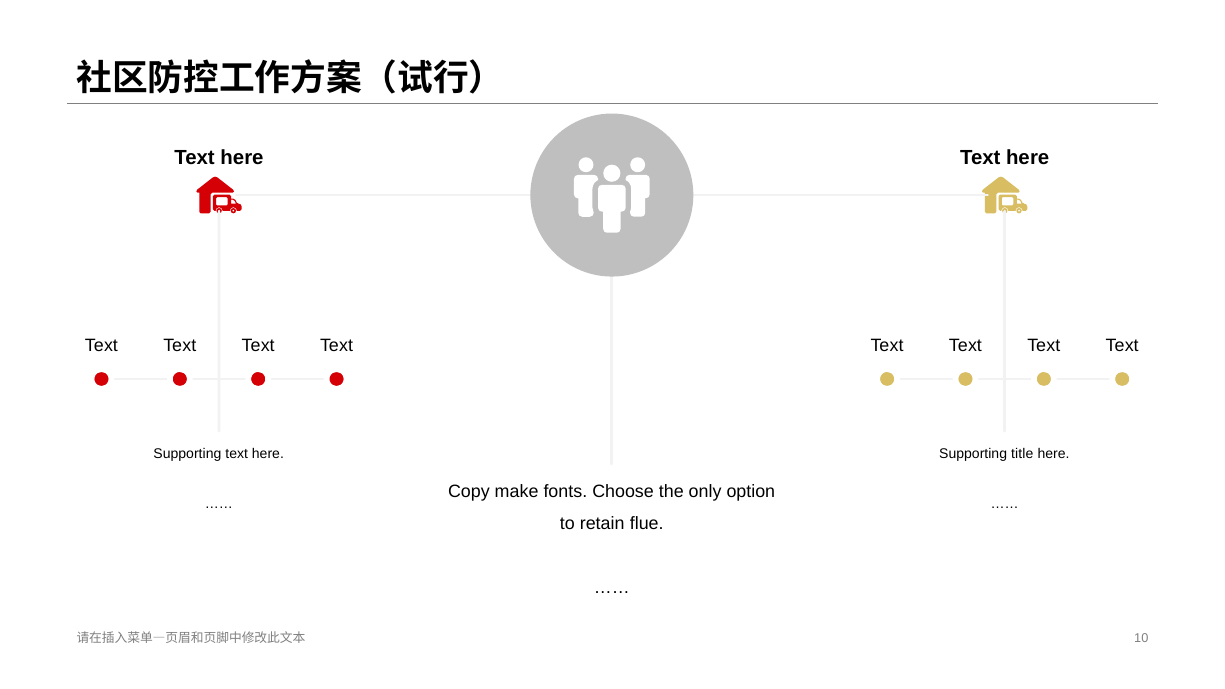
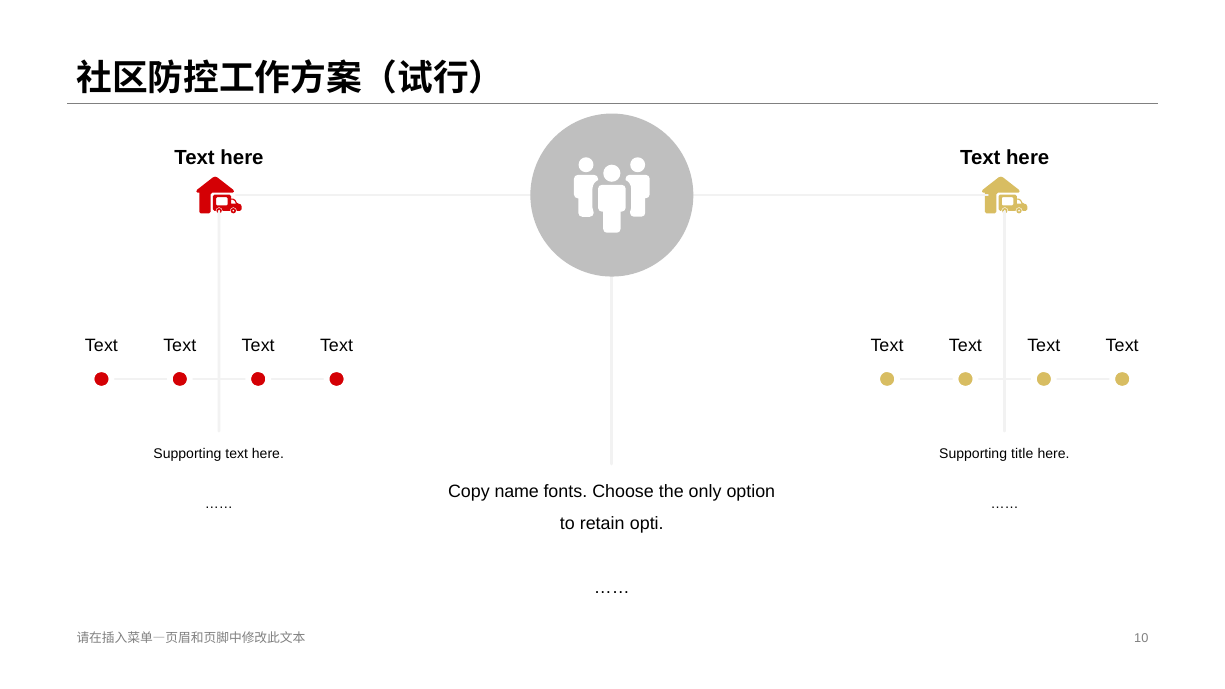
make: make -> name
flue: flue -> opti
